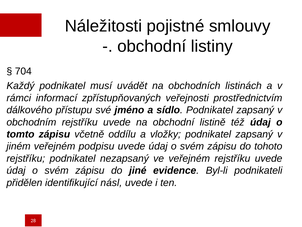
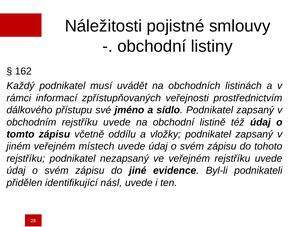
704: 704 -> 162
podpisu: podpisu -> místech
